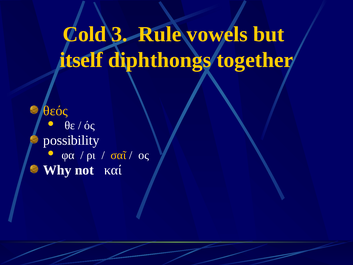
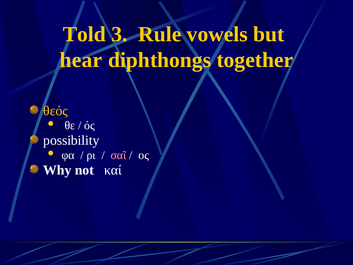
Cold: Cold -> Told
itself: itself -> hear
σαῖ colour: yellow -> pink
